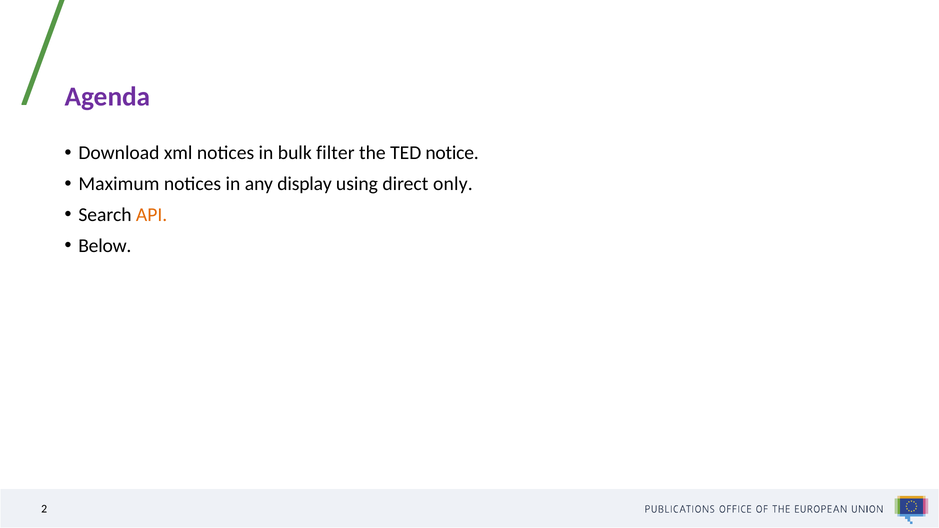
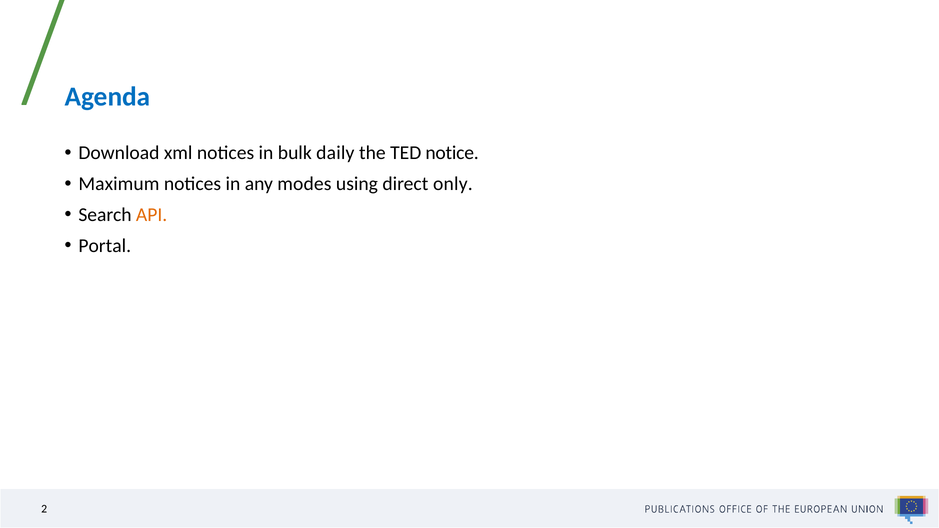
Agenda colour: purple -> blue
filter: filter -> daily
display: display -> modes
Below: Below -> Portal
